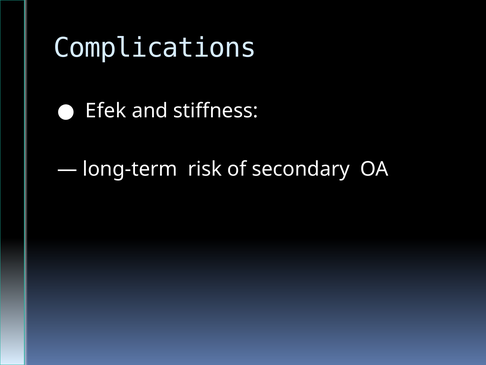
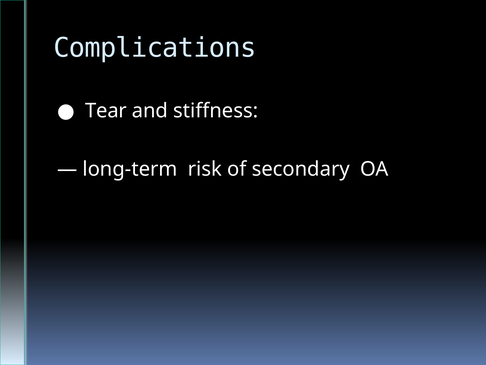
Efek: Efek -> Tear
